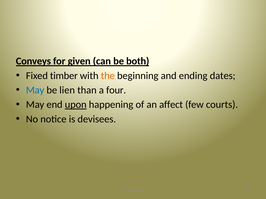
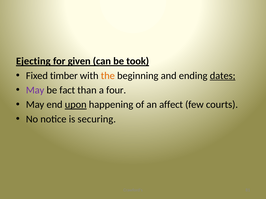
Conveys: Conveys -> Ejecting
both: both -> took
dates underline: none -> present
May at (35, 90) colour: blue -> purple
lien: lien -> fact
devisees: devisees -> securing
